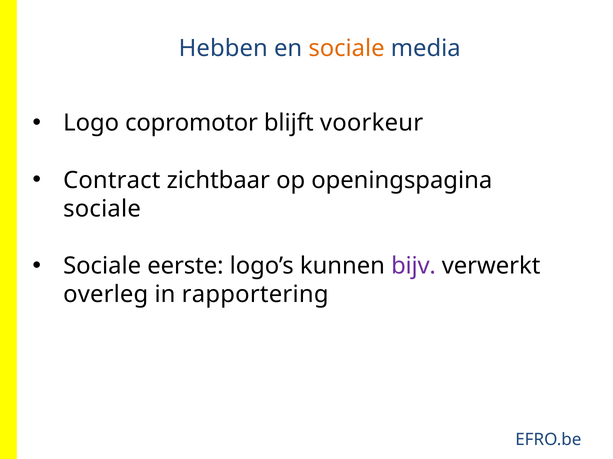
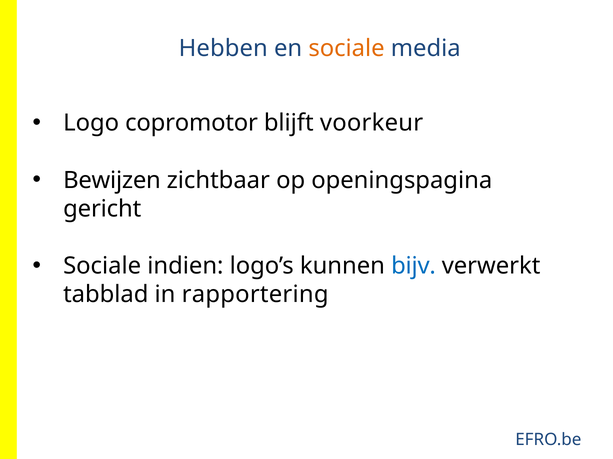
Contract: Contract -> Bewijzen
sociale at (102, 209): sociale -> gericht
eerste: eerste -> indien
bijv colour: purple -> blue
overleg: overleg -> tabblad
